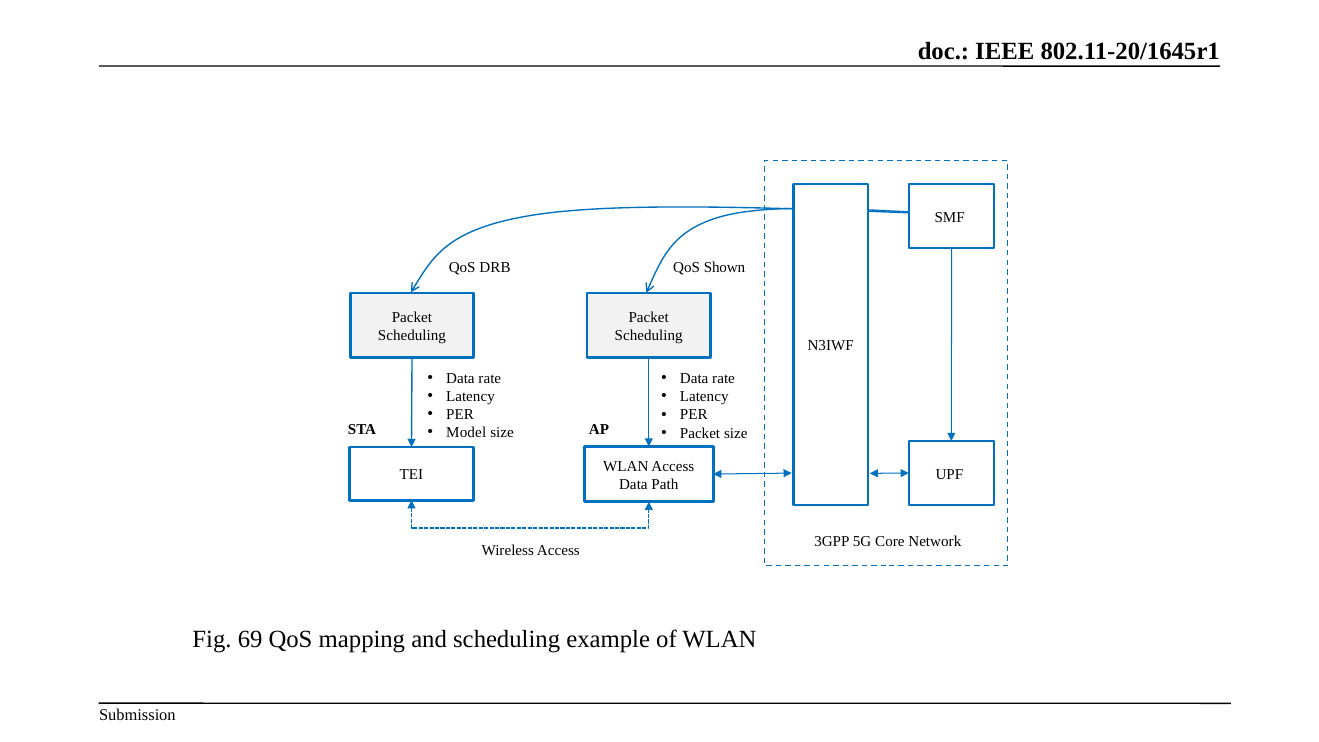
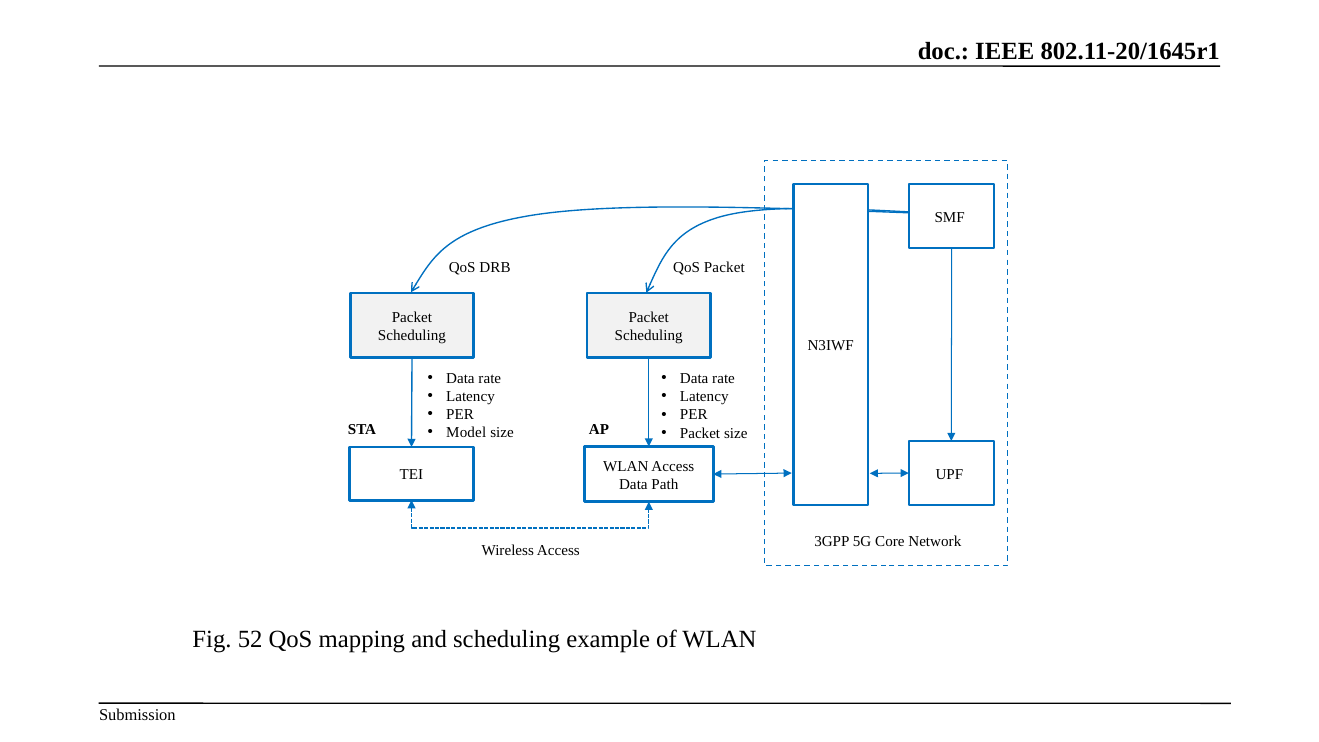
QoS Shown: Shown -> Packet
69: 69 -> 52
